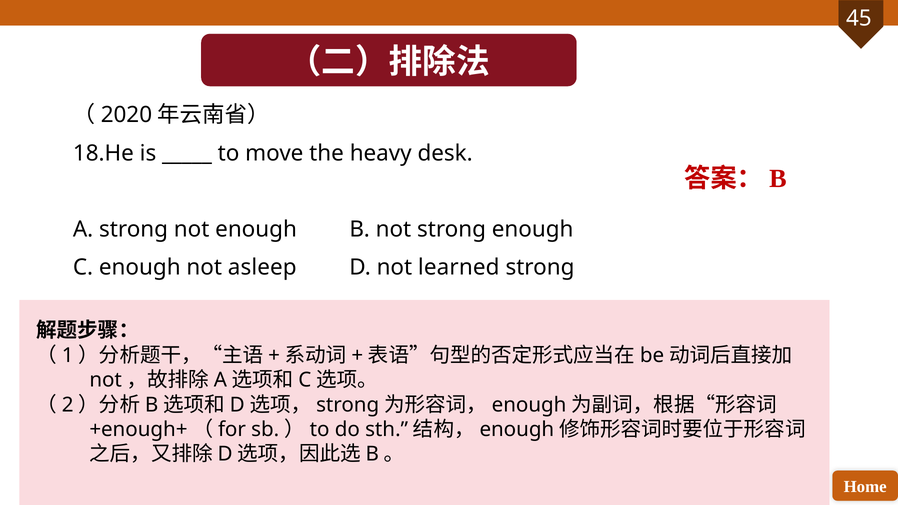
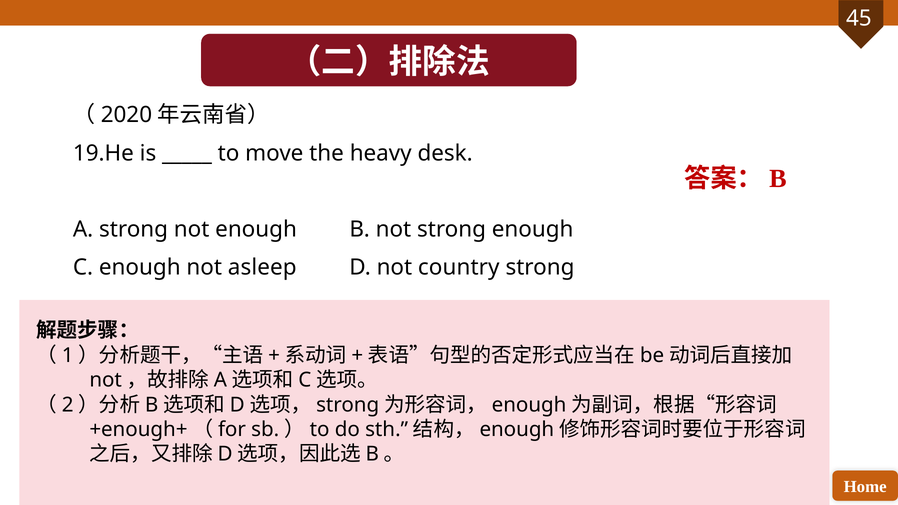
18.He: 18.He -> 19.He
learned: learned -> country
